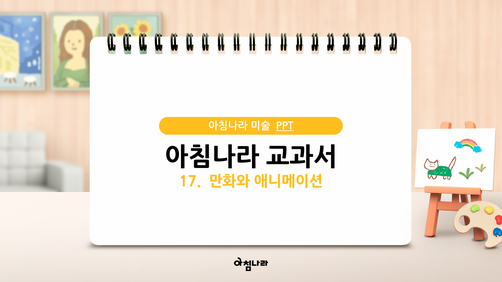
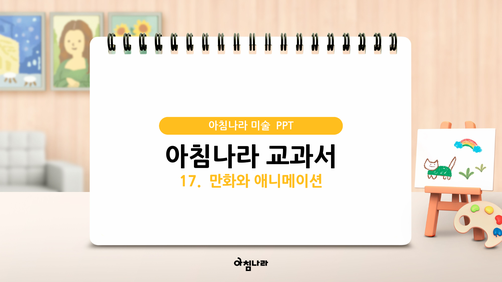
PPT underline: present -> none
